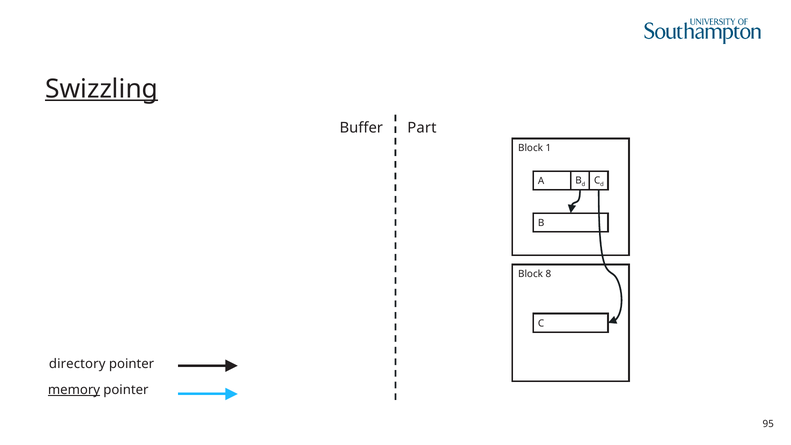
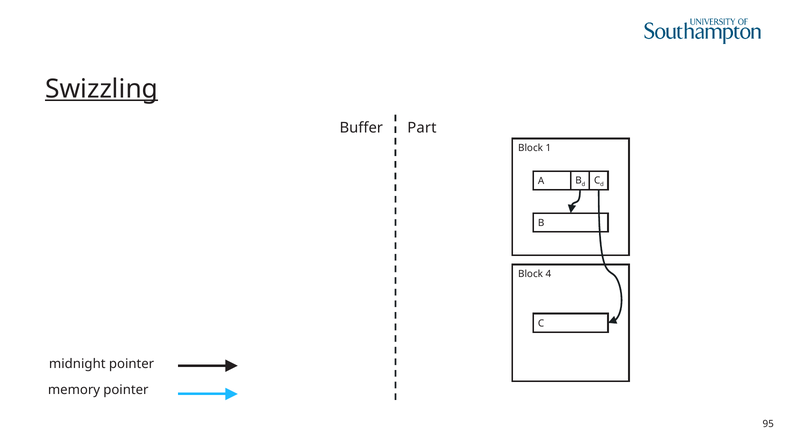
8: 8 -> 4
directory: directory -> midnight
memory underline: present -> none
